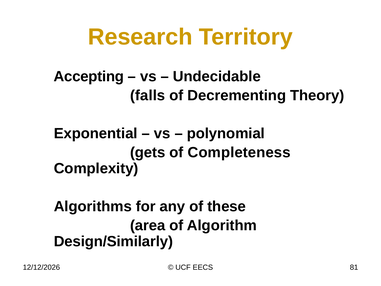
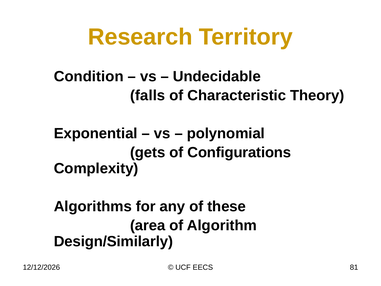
Accepting: Accepting -> Condition
Decrementing: Decrementing -> Characteristic
Completeness: Completeness -> Configurations
